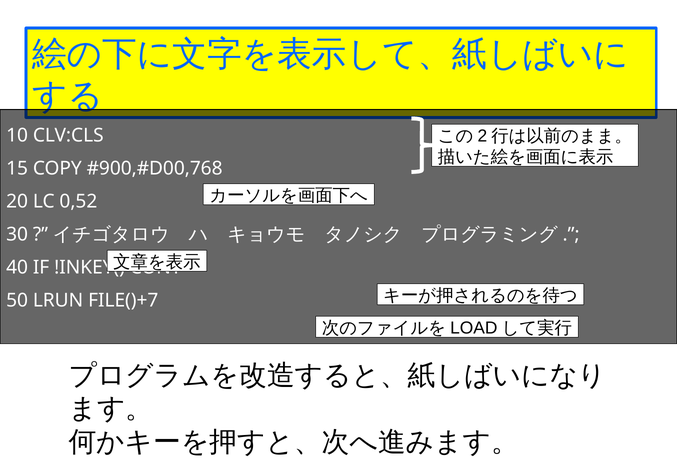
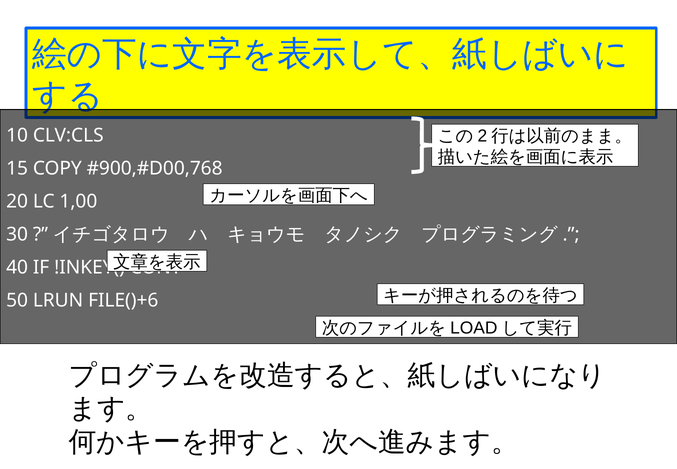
0,52: 0,52 -> 1,00
FILE()+7: FILE()+7 -> FILE()+6
